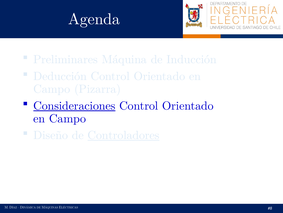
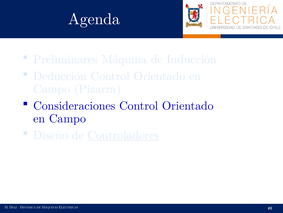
Consideraciones underline: present -> none
